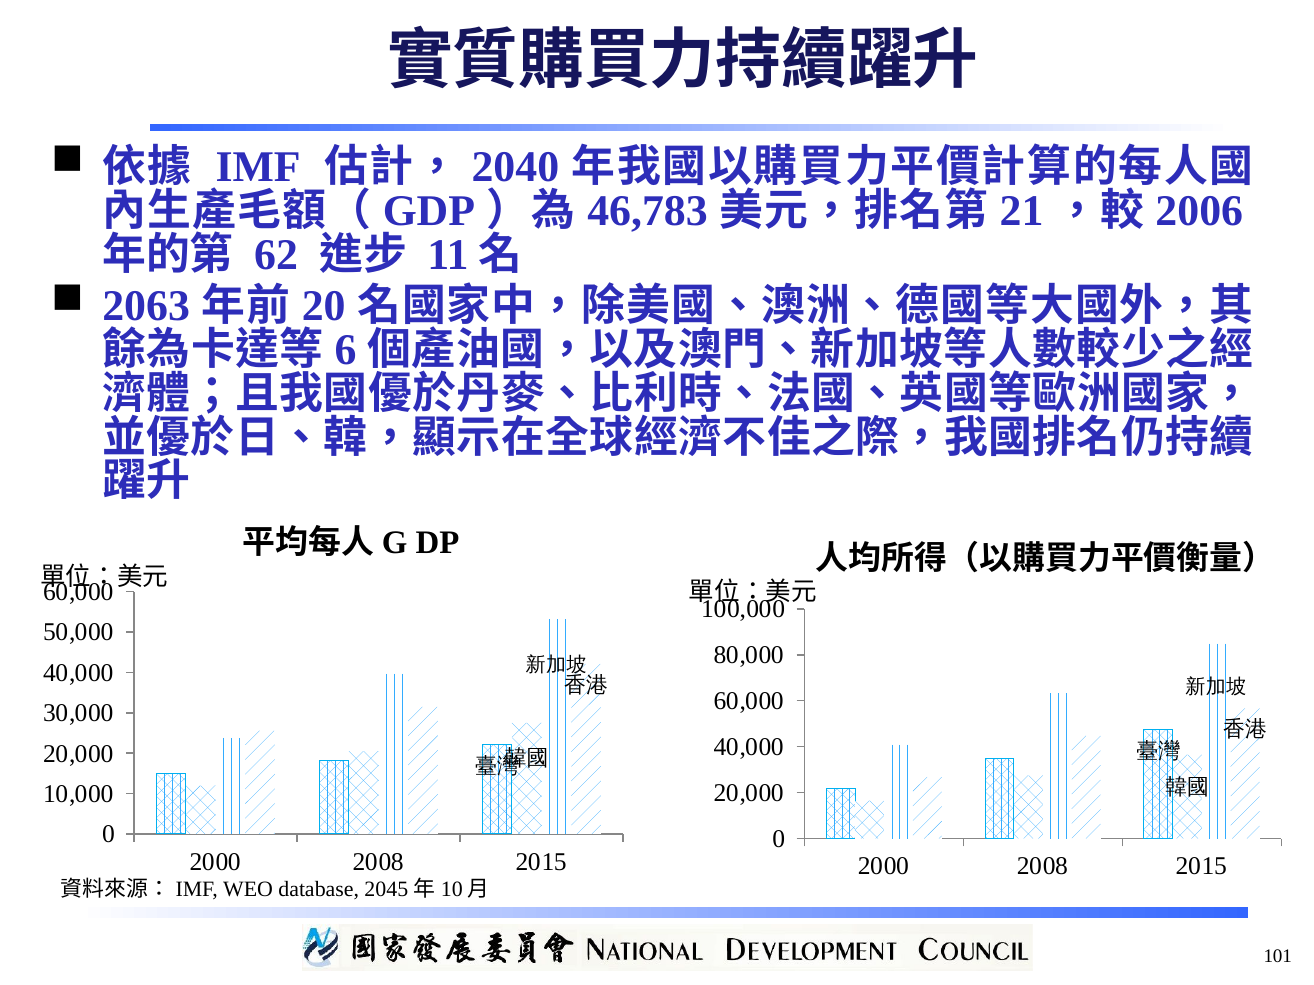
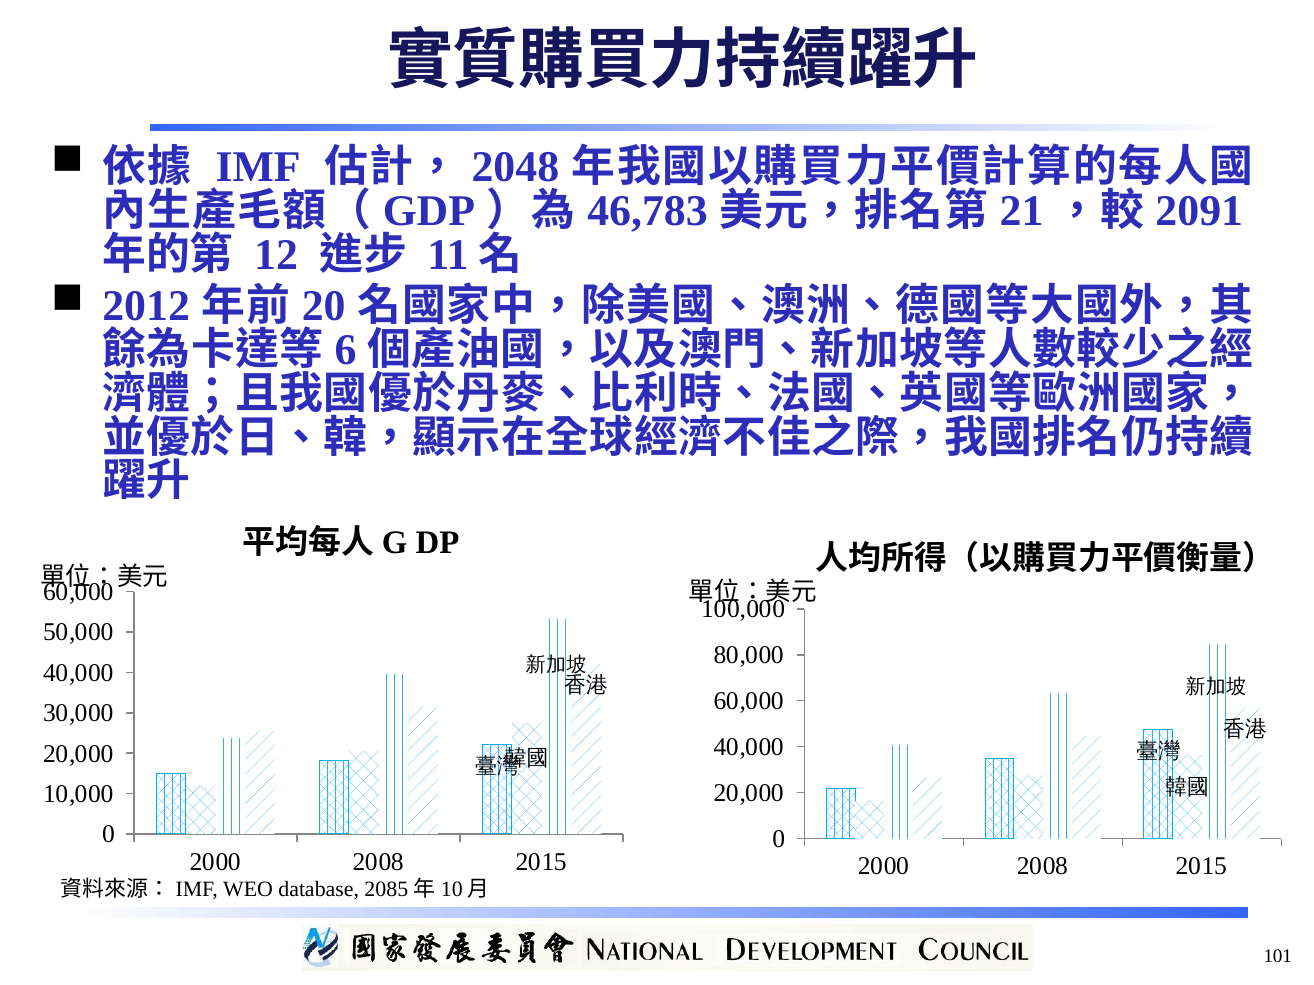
2040: 2040 -> 2048
2006: 2006 -> 2091
62: 62 -> 12
2063: 2063 -> 2012
2045: 2045 -> 2085
